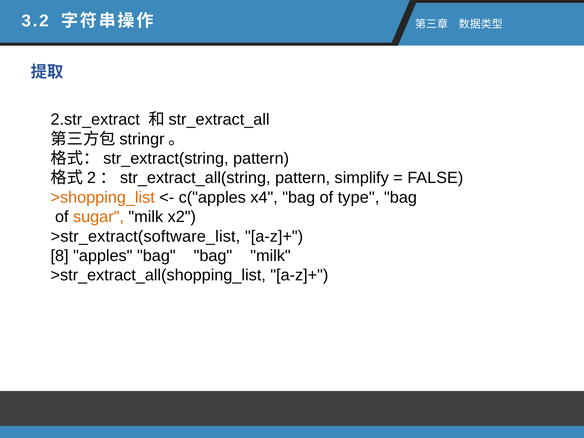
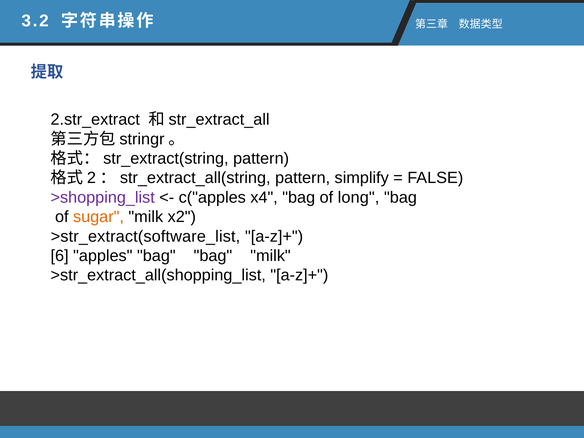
>shopping_list colour: orange -> purple
type: type -> long
8: 8 -> 6
